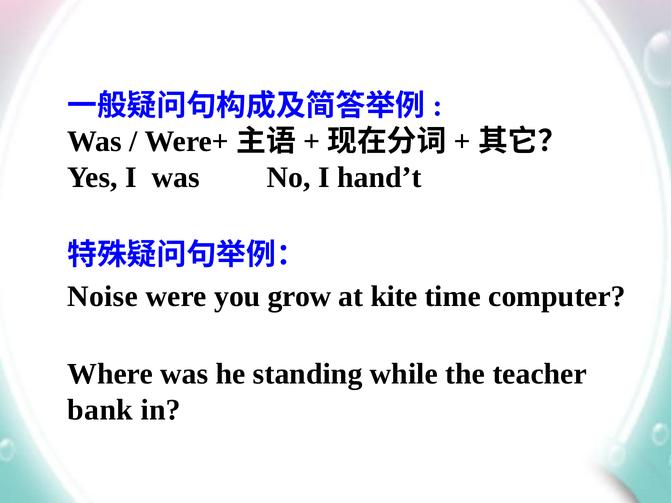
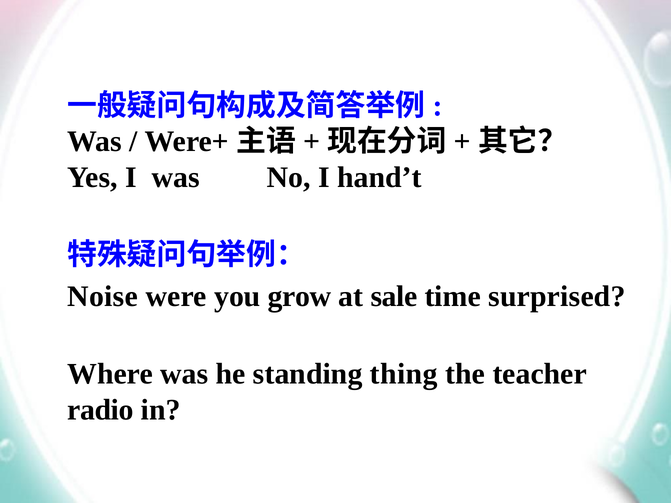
kite: kite -> sale
computer: computer -> surprised
while: while -> thing
bank: bank -> radio
